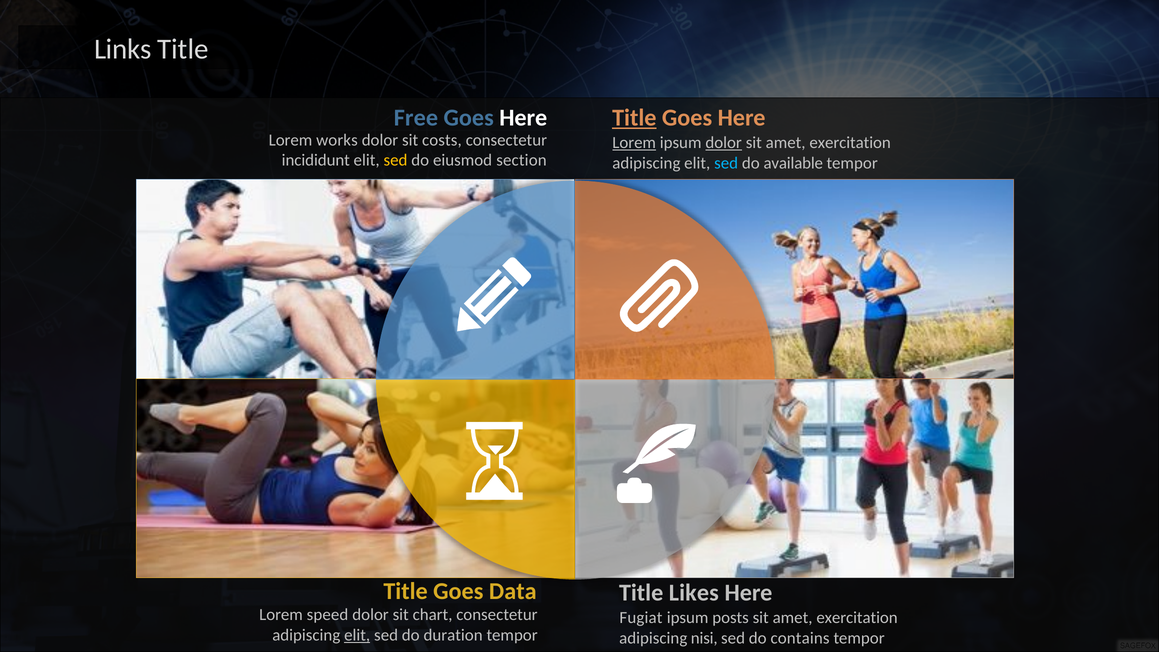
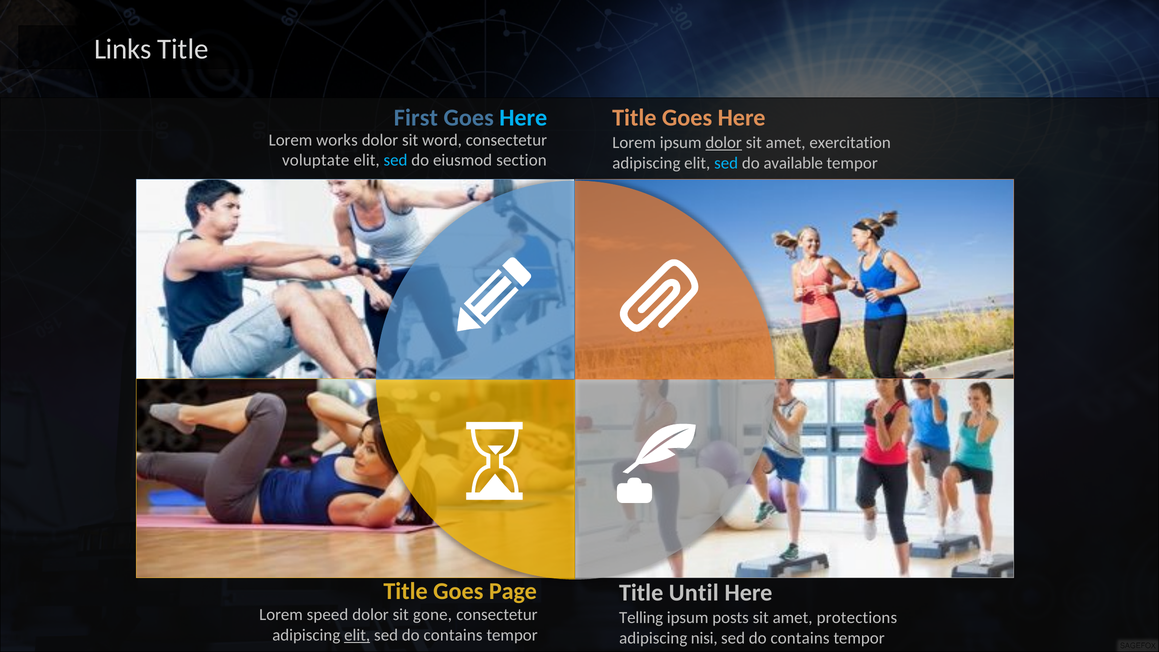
Title at (634, 118) underline: present -> none
Free: Free -> First
Here at (523, 118) colour: white -> light blue
costs: costs -> word
Lorem at (634, 143) underline: present -> none
incididunt: incididunt -> voluptate
sed at (395, 160) colour: yellow -> light blue
Data: Data -> Page
Likes: Likes -> Until
chart: chart -> gone
Fugiat: Fugiat -> Telling
exercitation at (857, 618): exercitation -> protections
duration at (453, 635): duration -> contains
